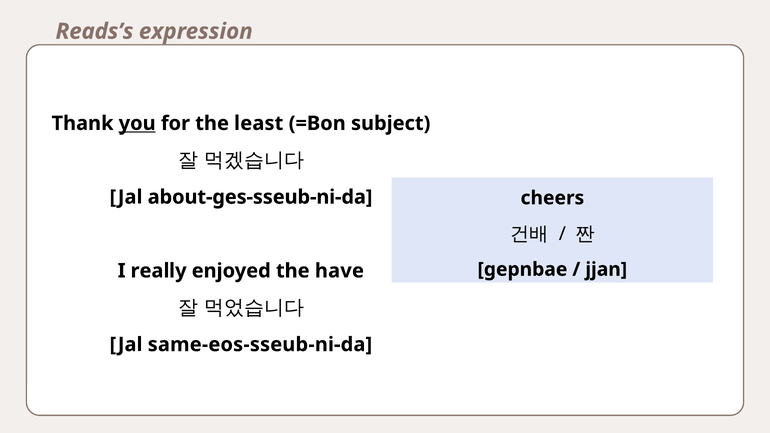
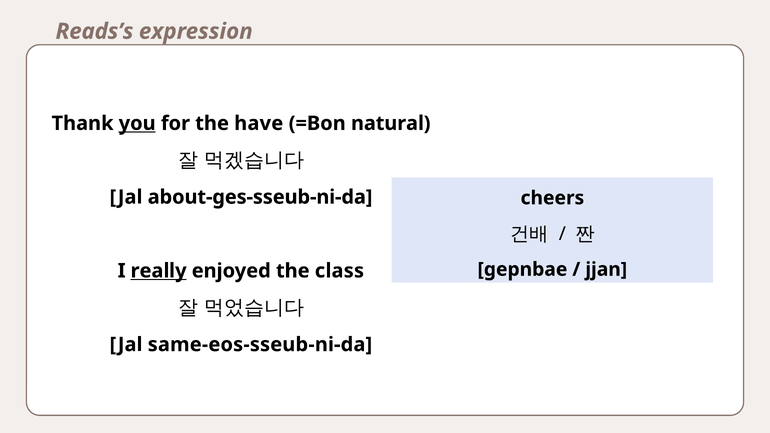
least: least -> have
subject: subject -> natural
really underline: none -> present
have: have -> class
